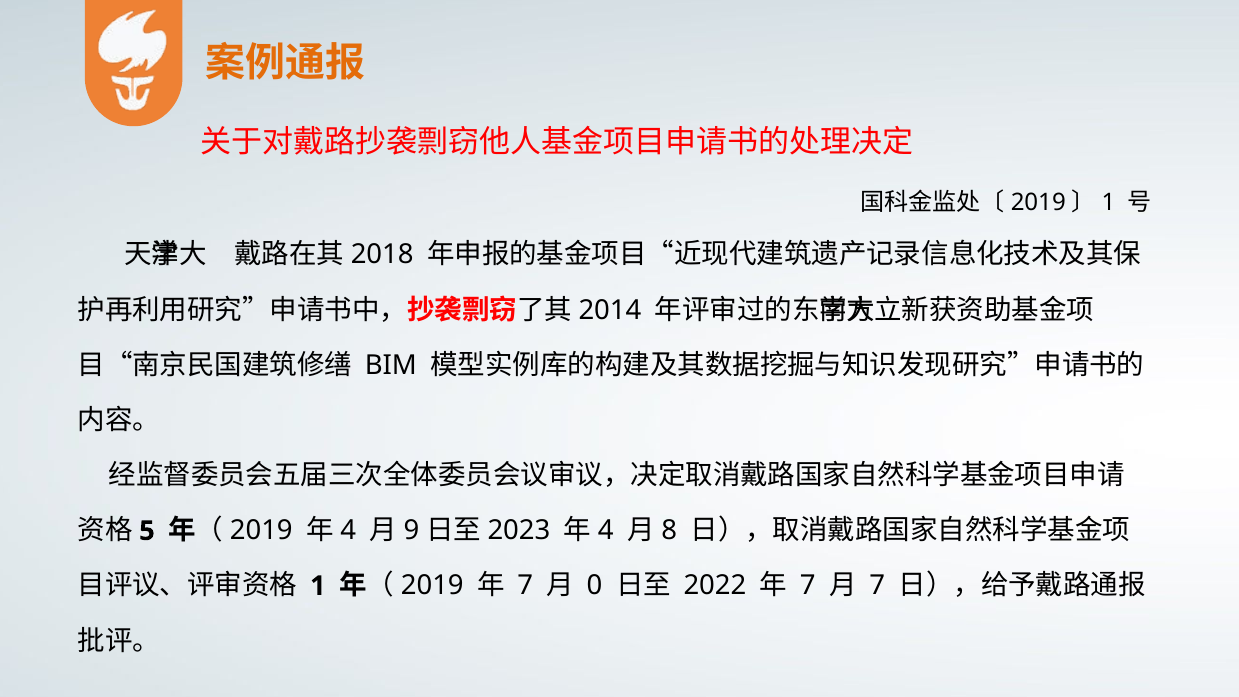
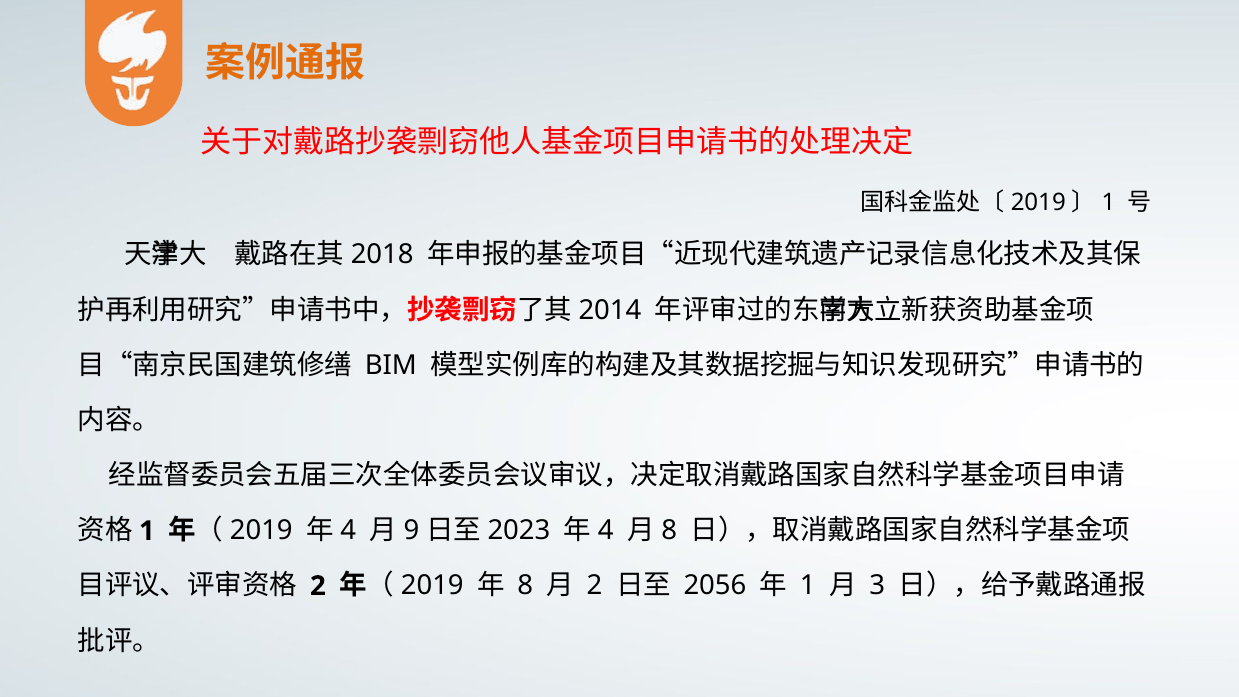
5 at (147, 531): 5 -> 1
1 at (318, 586): 1 -> 2
7 at (525, 586): 7 -> 8
0 at (595, 586): 0 -> 2
2022: 2022 -> 2056
7 at (808, 586): 7 -> 1
7 at (877, 586): 7 -> 3
